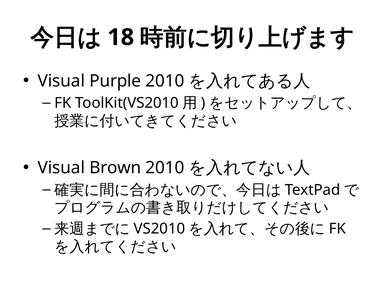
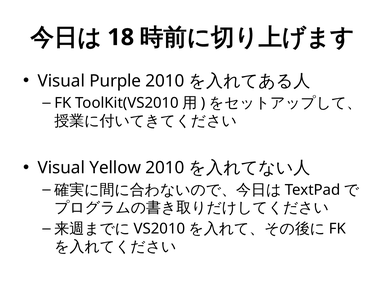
Brown: Brown -> Yellow
